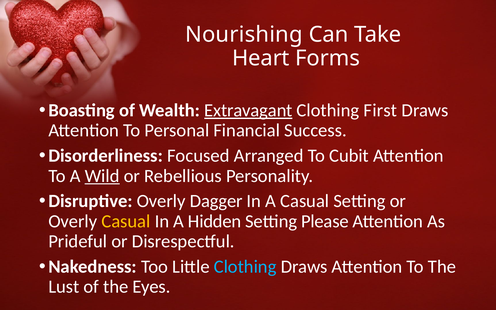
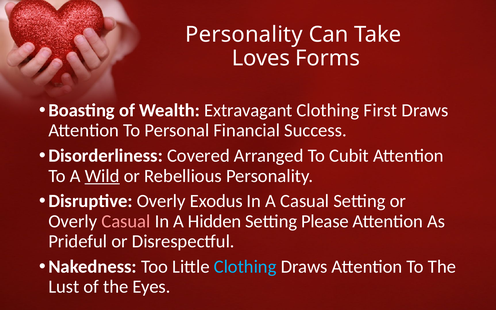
Nourishing at (244, 34): Nourishing -> Personality
Heart: Heart -> Loves
Extravagant underline: present -> none
Focused: Focused -> Covered
Dagger: Dagger -> Exodus
Casual at (126, 221) colour: yellow -> pink
